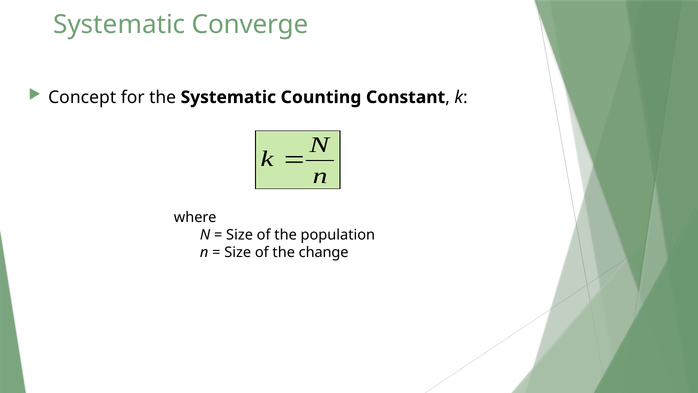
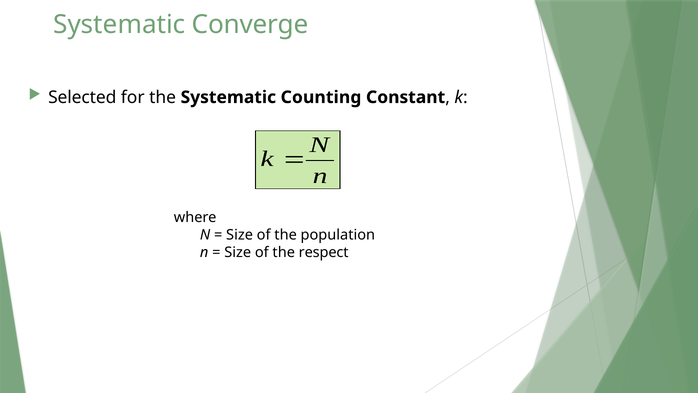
Concept: Concept -> Selected
change: change -> respect
